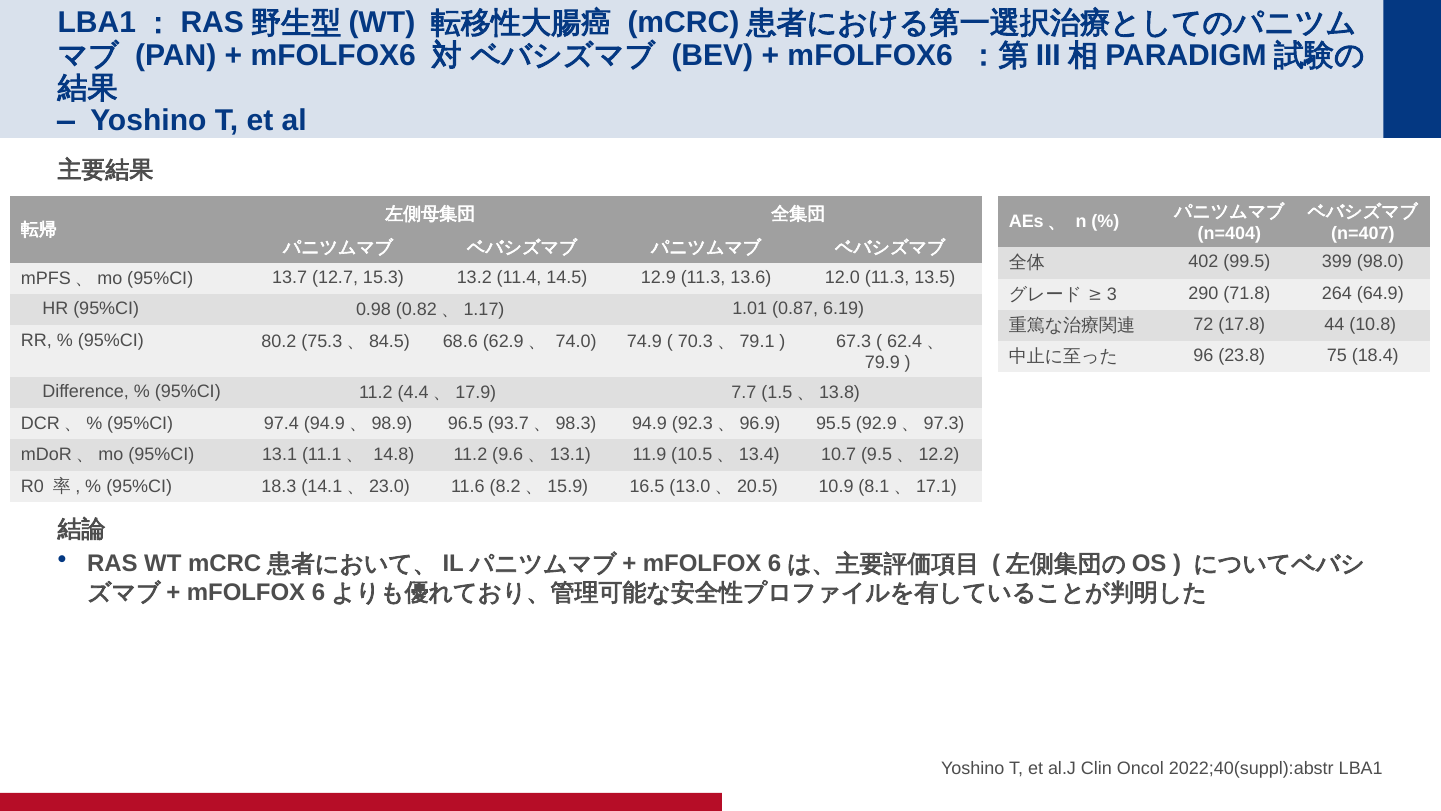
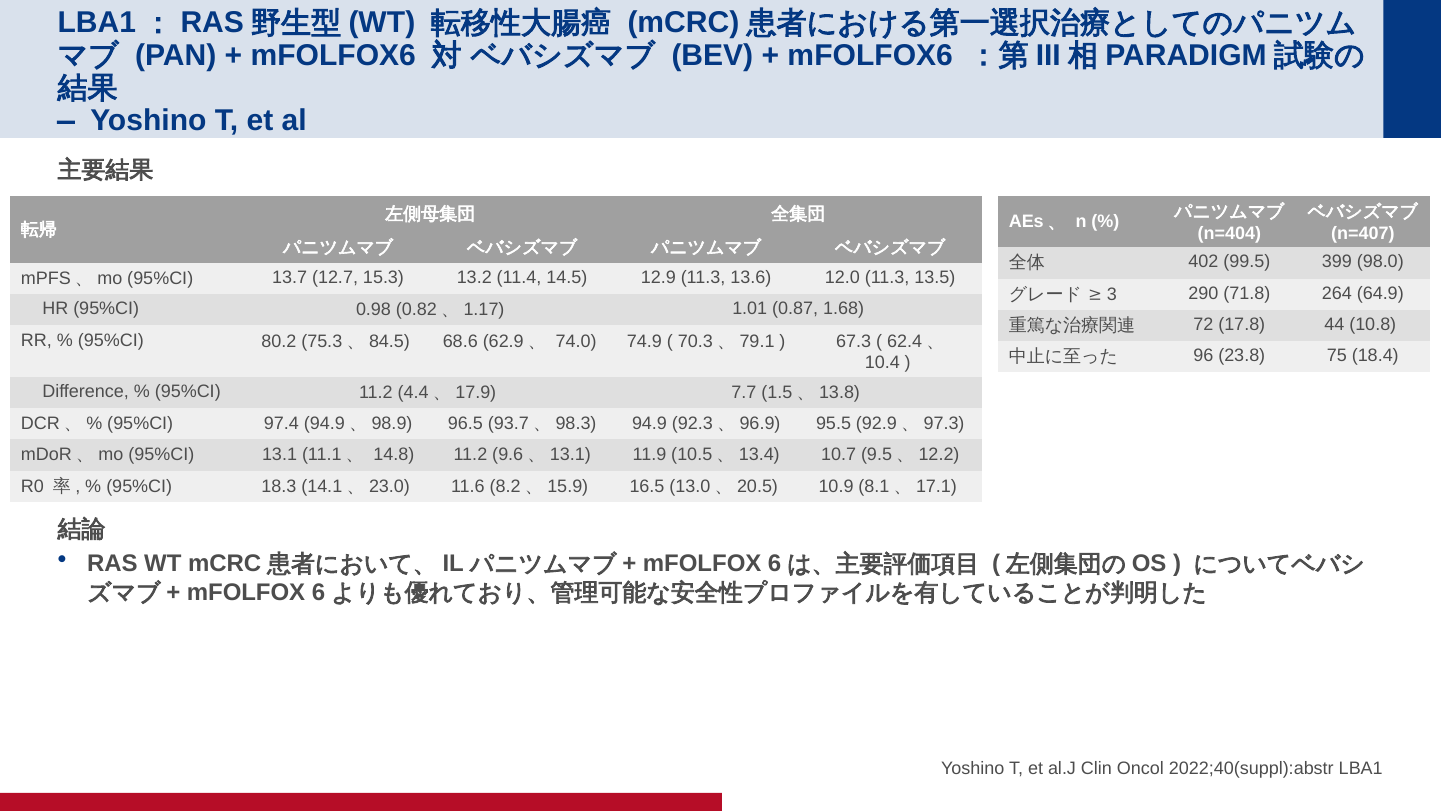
6.19: 6.19 -> 1.68
79.9: 79.9 -> 10.4
